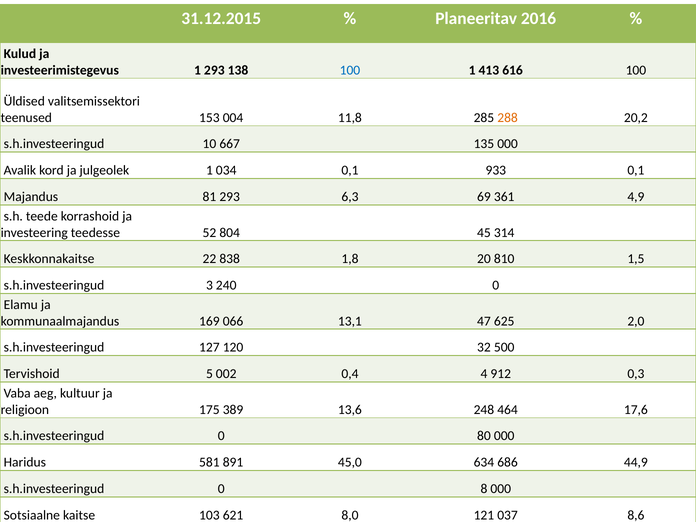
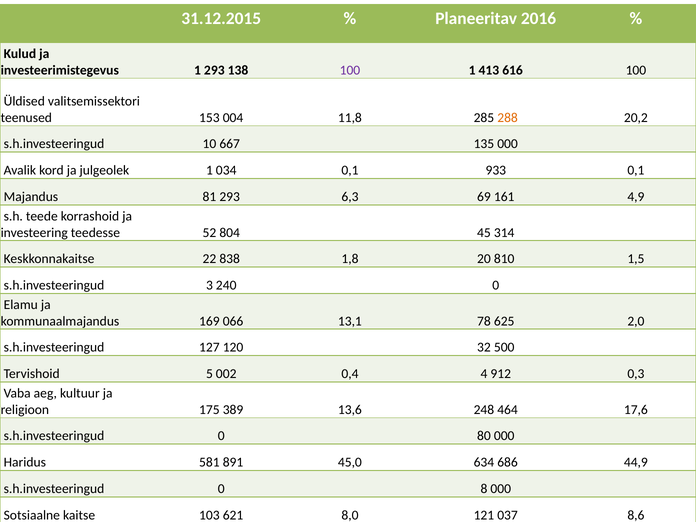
100 at (350, 70) colour: blue -> purple
361: 361 -> 161
47: 47 -> 78
